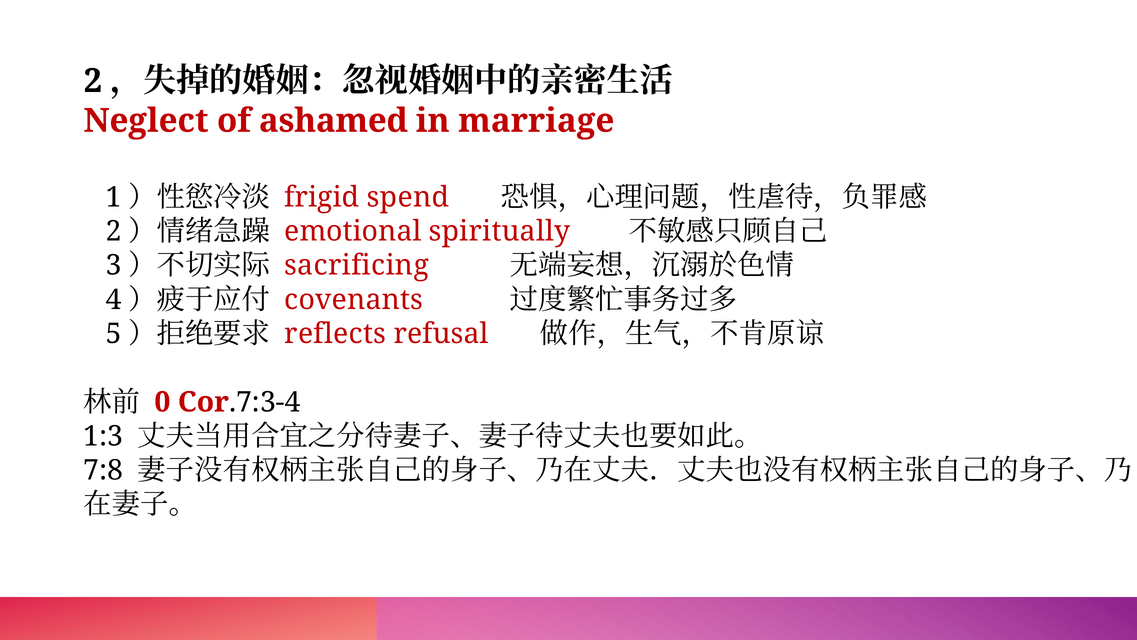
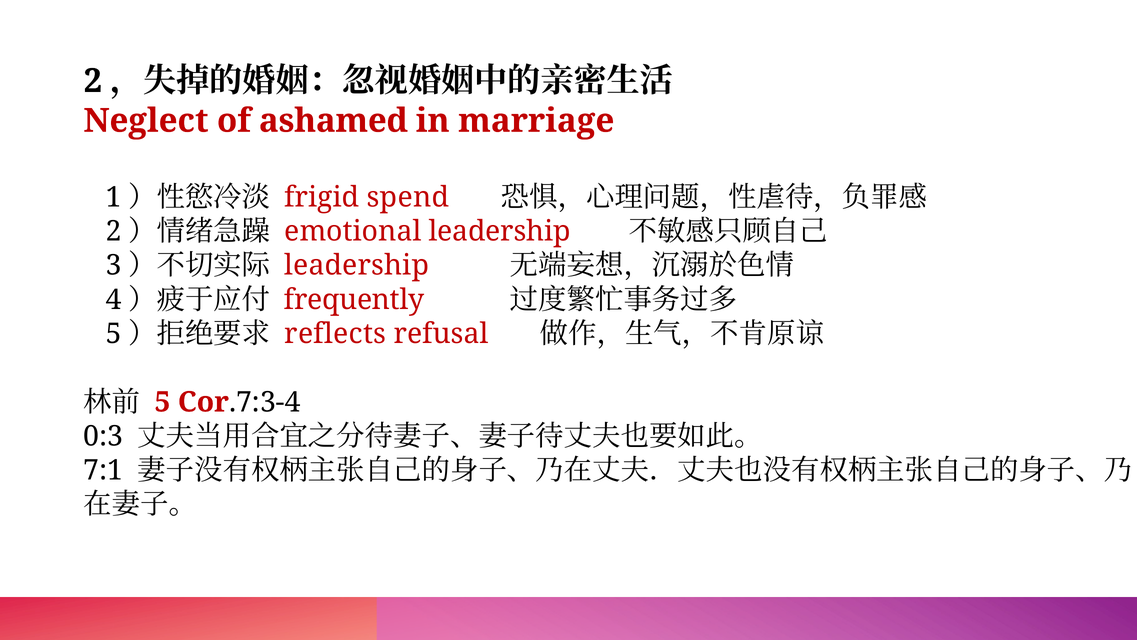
emotional spiritually: spiritually -> leadership
sacrificing at (357, 265): sacrificing -> leadership
covenants: covenants -> frequently
0 at (162, 402): 0 -> 5
1:3: 1:3 -> 0:3
7:8: 7:8 -> 7:1
